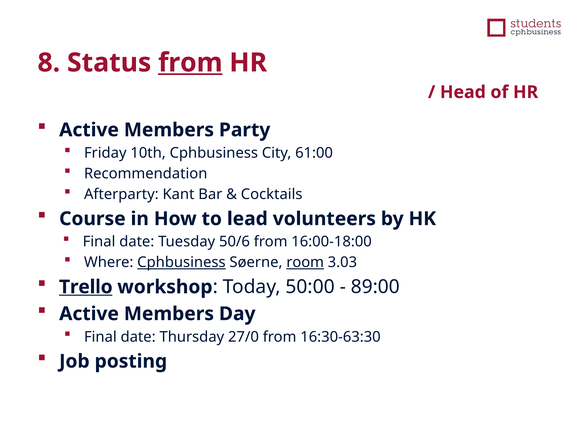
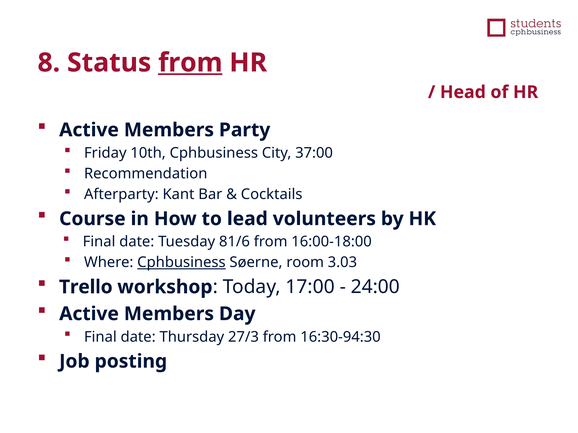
61:00: 61:00 -> 37:00
50/6: 50/6 -> 81/6
room underline: present -> none
Trello underline: present -> none
50:00: 50:00 -> 17:00
89:00: 89:00 -> 24:00
27/0: 27/0 -> 27/3
16:30-63:30: 16:30-63:30 -> 16:30-94:30
